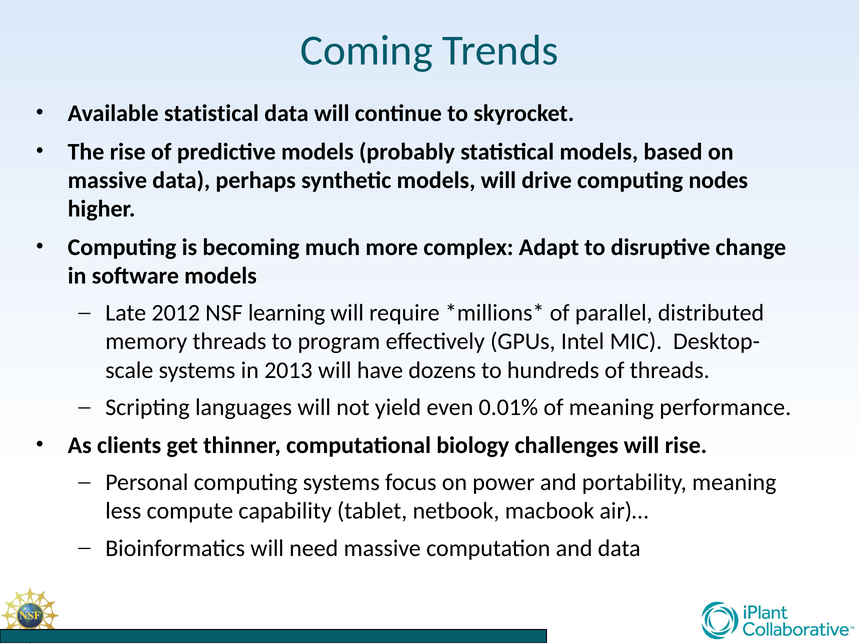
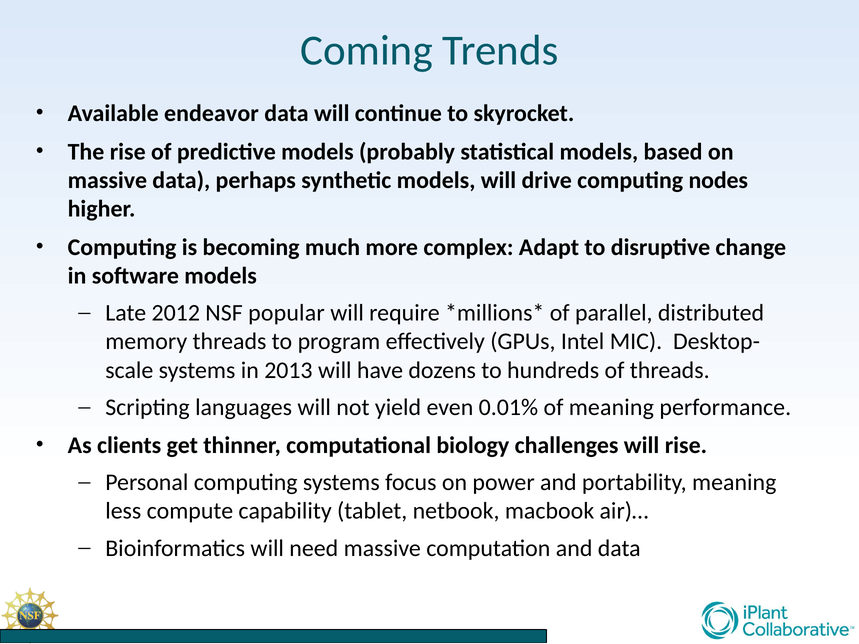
Available statistical: statistical -> endeavor
learning: learning -> popular
